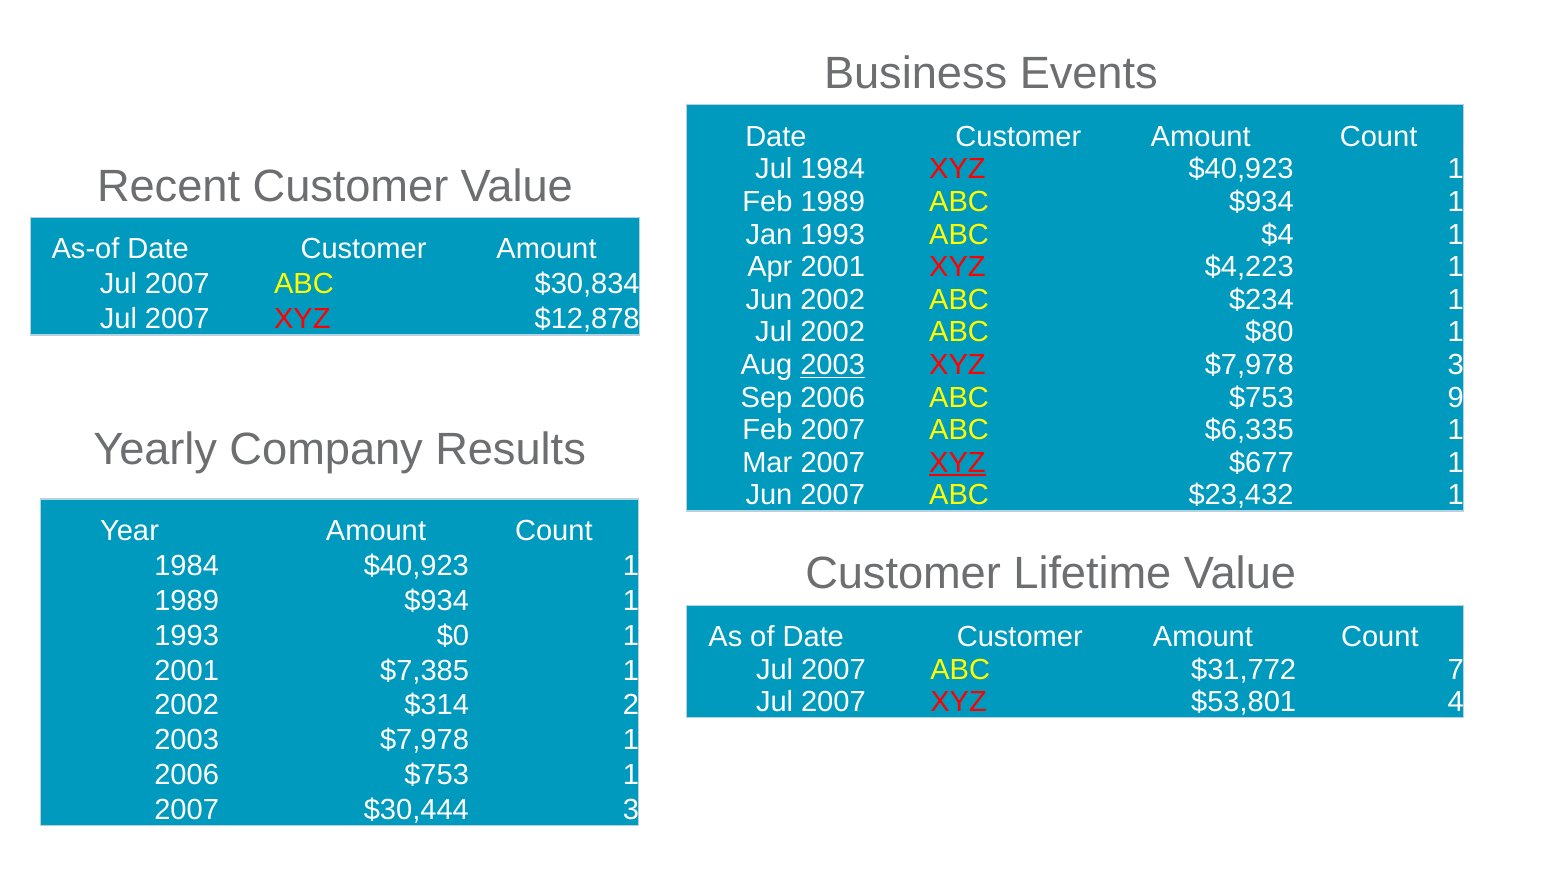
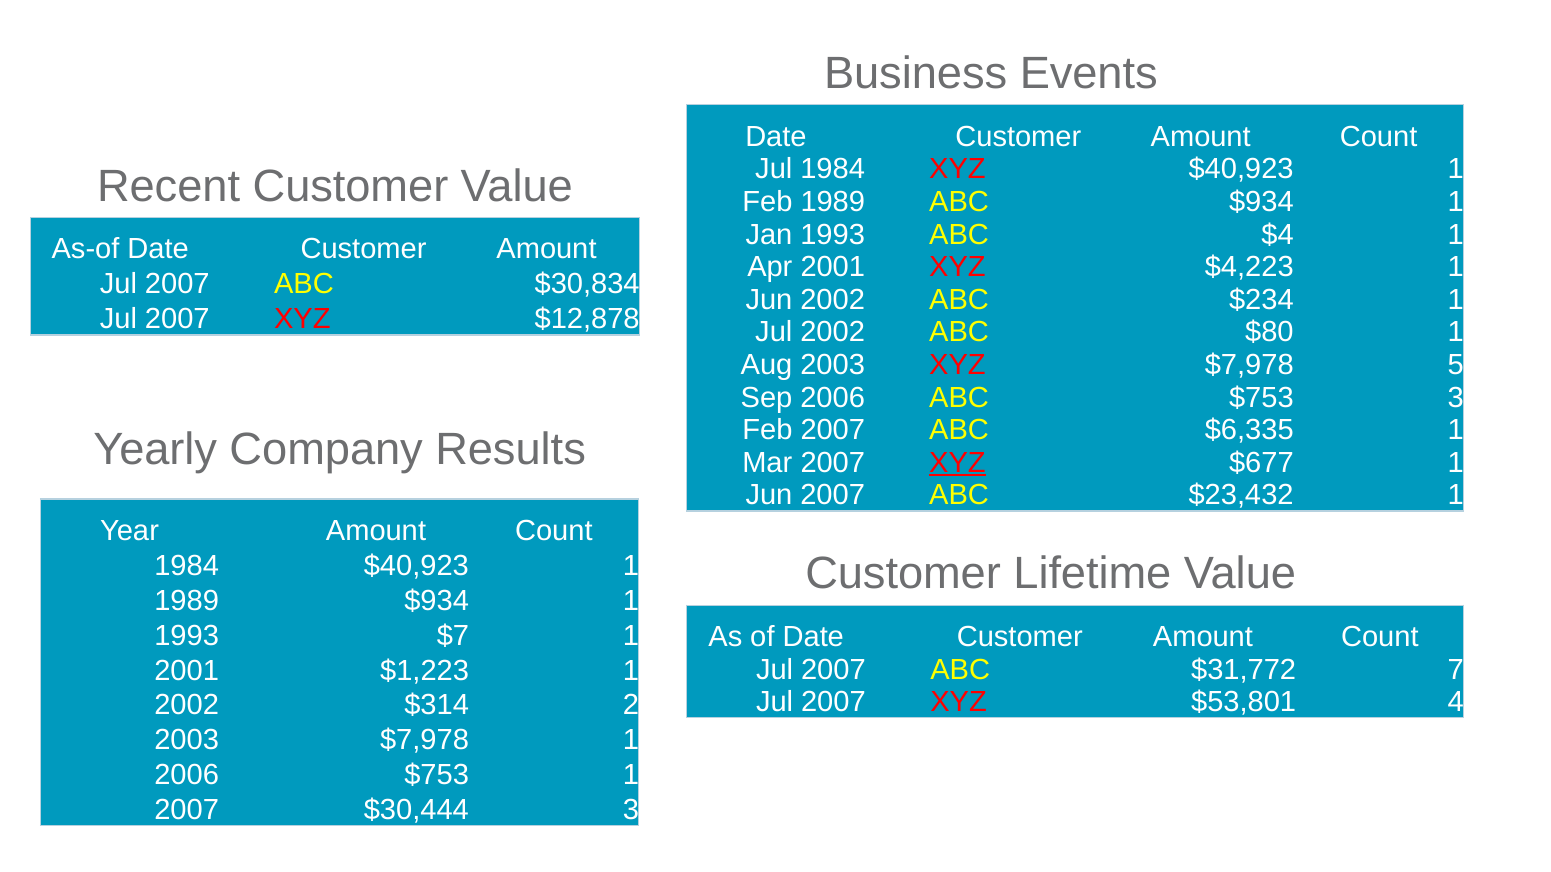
2003 at (833, 365) underline: present -> none
$7,978 3: 3 -> 5
$753 9: 9 -> 3
$0: $0 -> $7
$7,385: $7,385 -> $1,223
